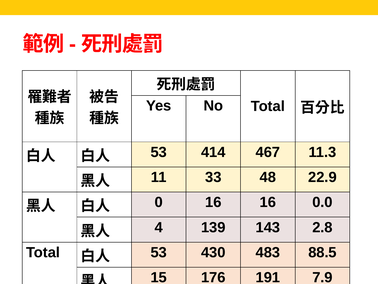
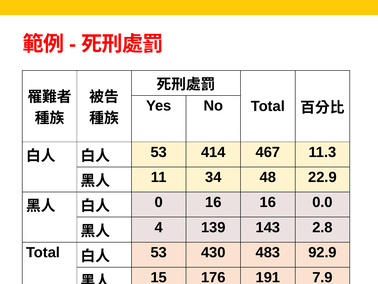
33: 33 -> 34
88.5: 88.5 -> 92.9
